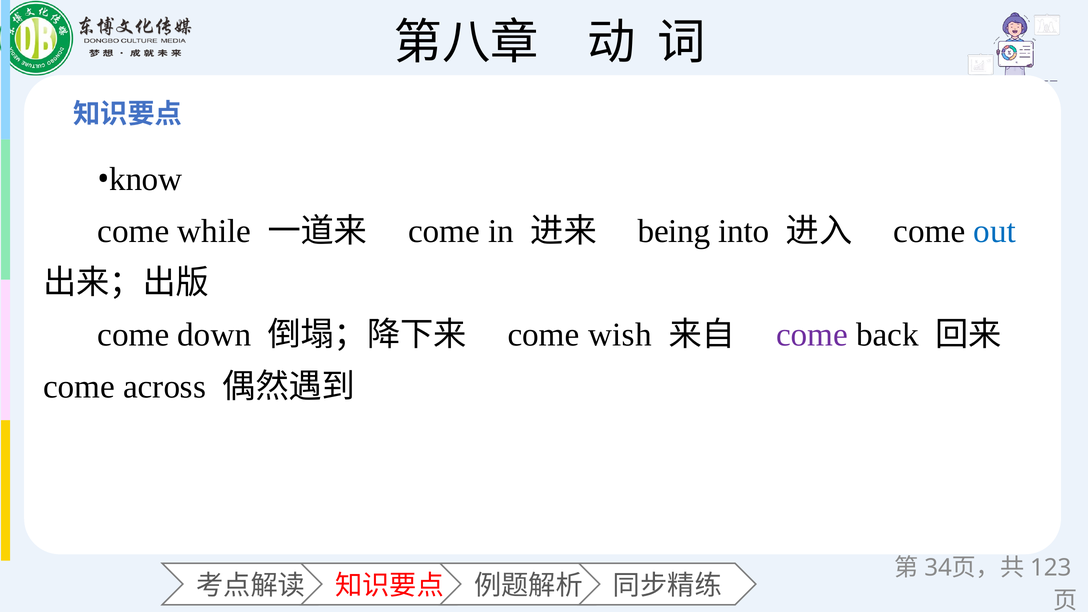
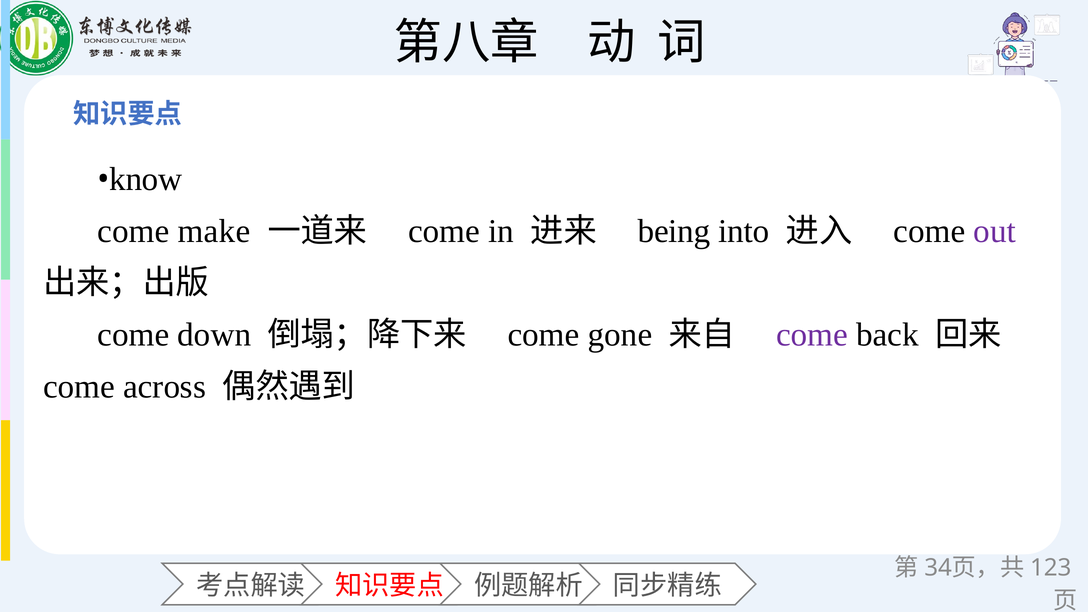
while: while -> make
out colour: blue -> purple
wish: wish -> gone
